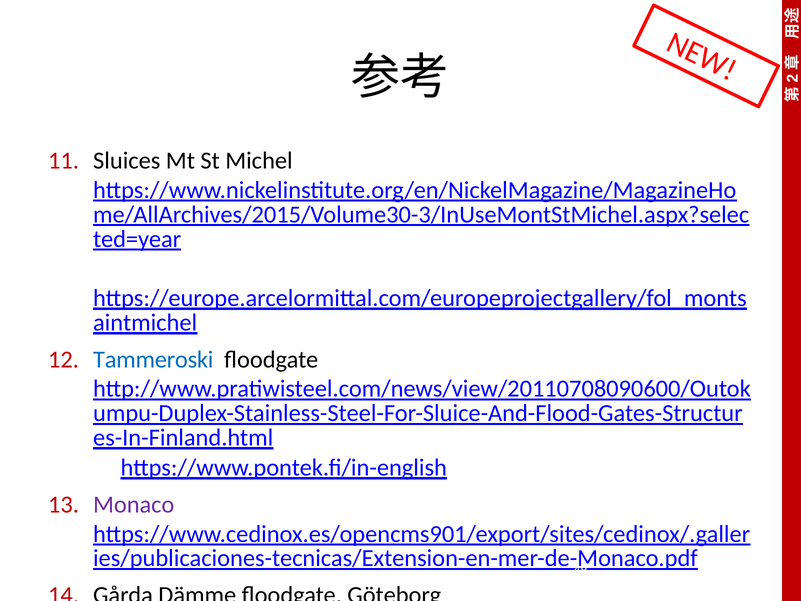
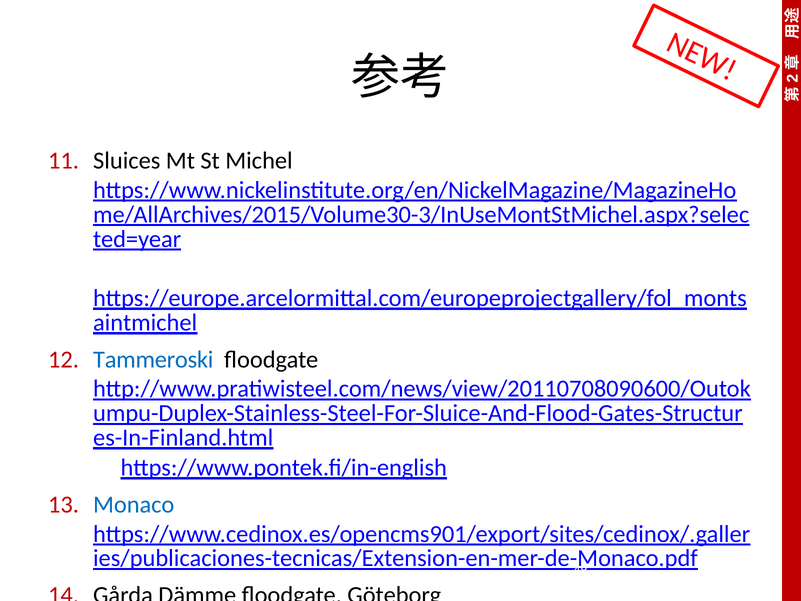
Monaco colour: purple -> blue
